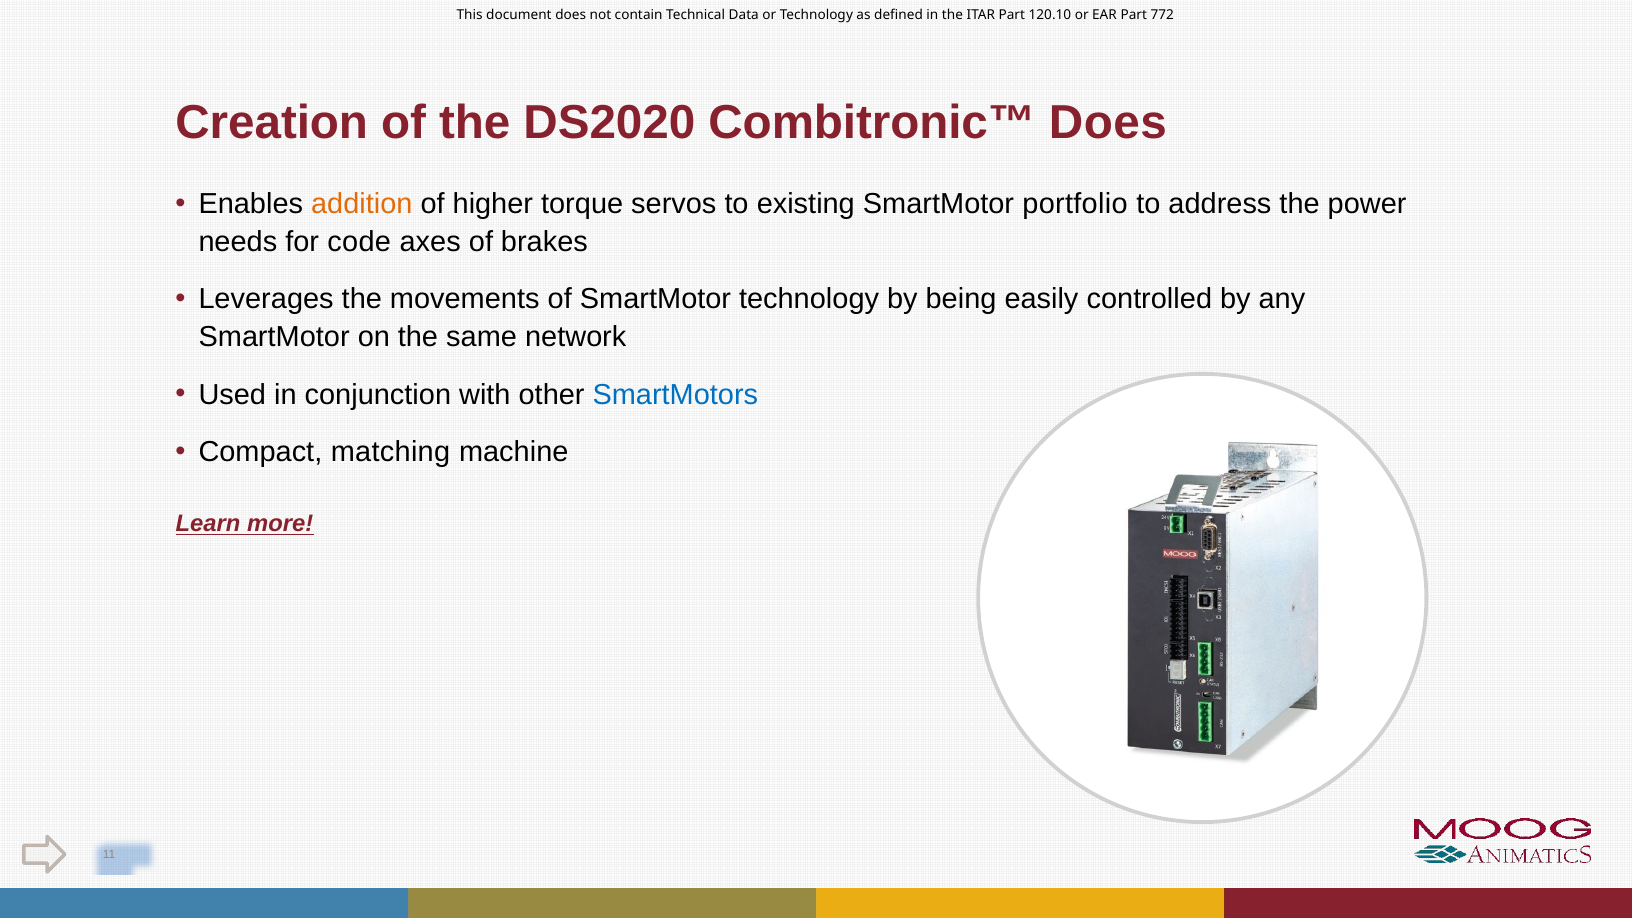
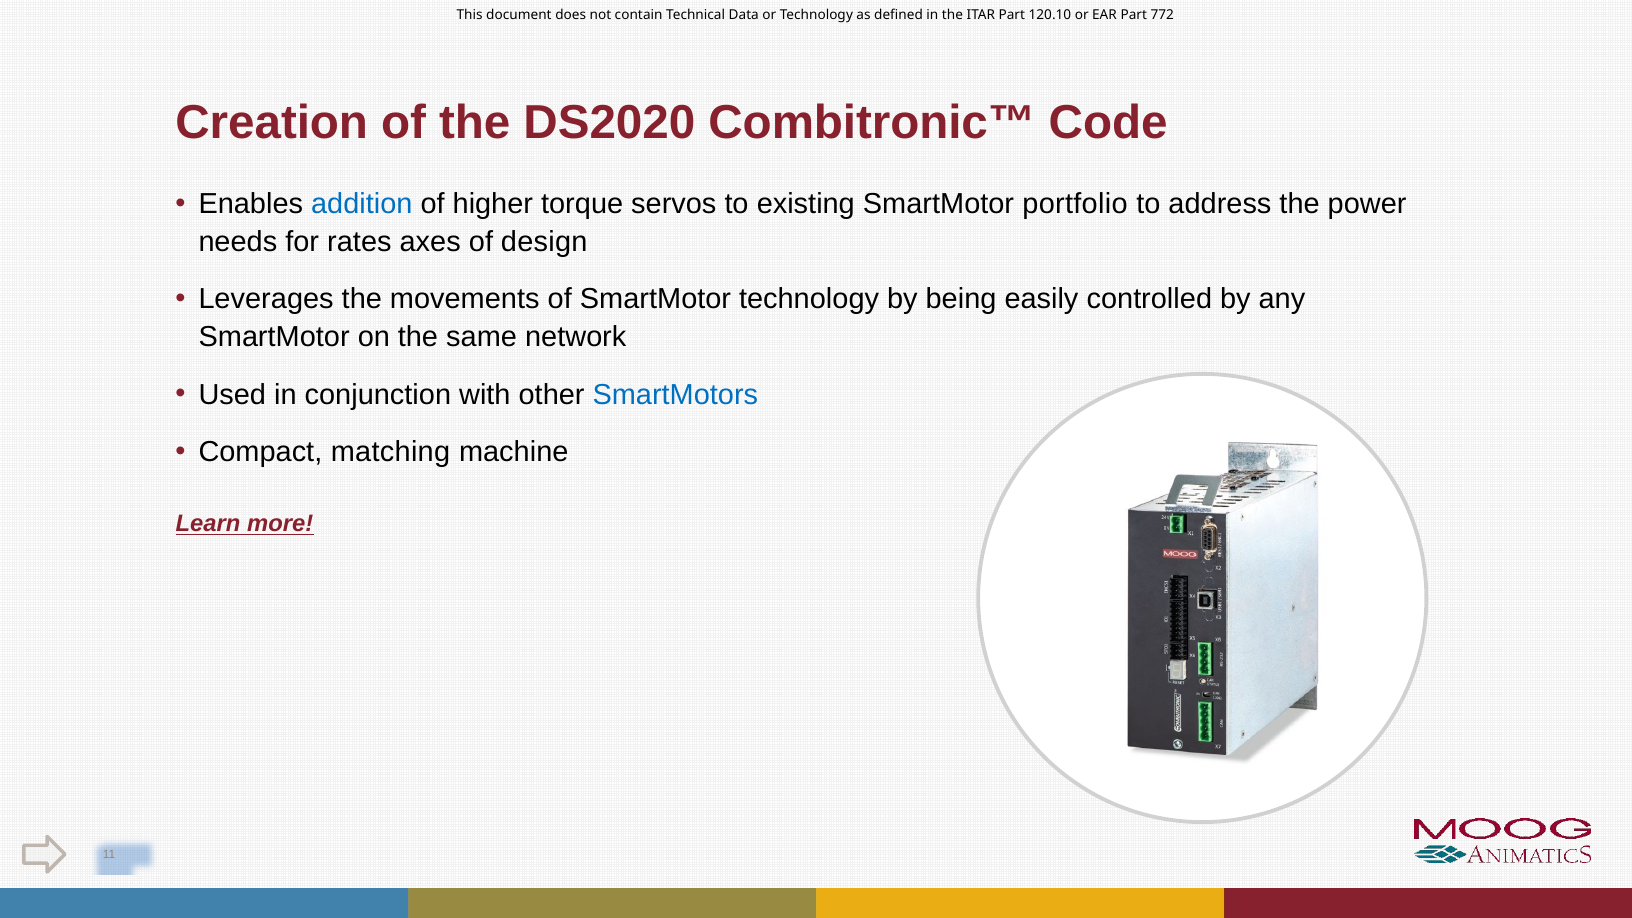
Combitronic™ Does: Does -> Code
addition colour: orange -> blue
code: code -> rates
brakes: brakes -> design
